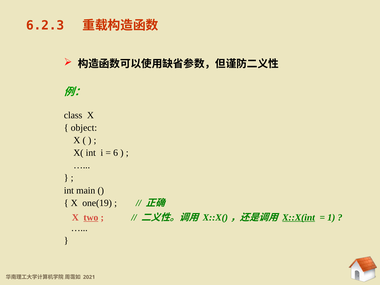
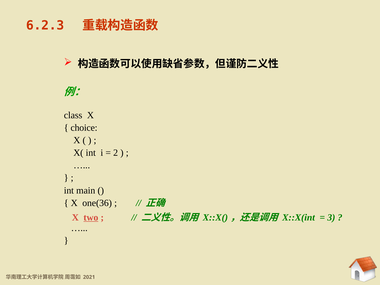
object: object -> choice
6: 6 -> 2
one(19: one(19 -> one(36
X::X(int underline: present -> none
1: 1 -> 3
